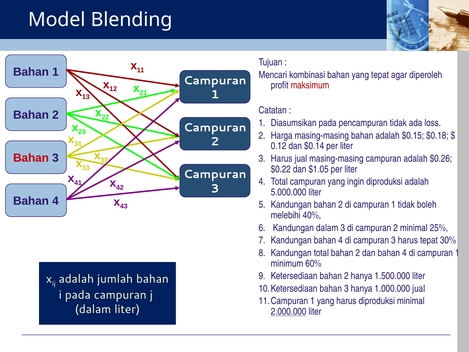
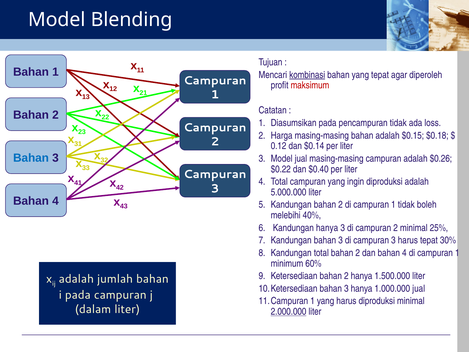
kombinasi underline: none -> present
Bahan at (31, 158) colour: red -> blue
Harus at (282, 158): Harus -> Model
$1.05: $1.05 -> $0.40
Kandungan dalam: dalam -> hanya
Kandungan bahan 4: 4 -> 3
